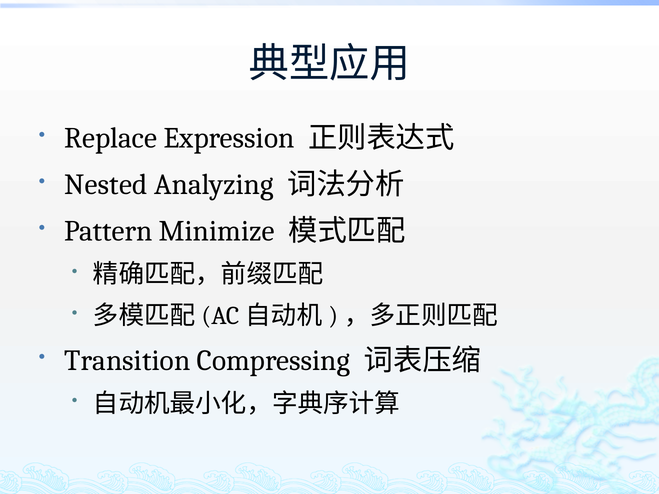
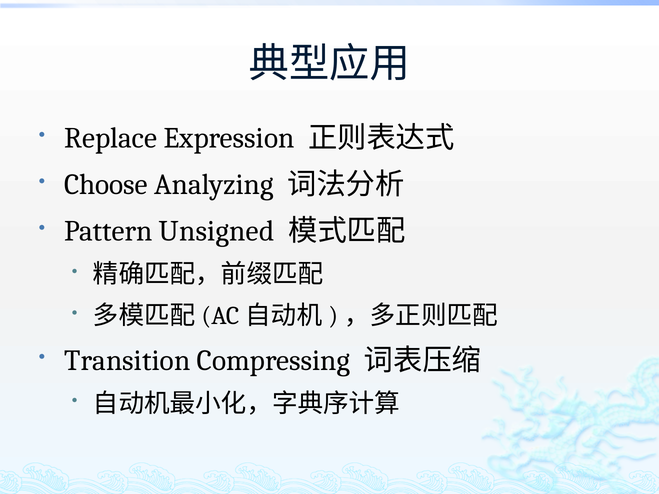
Nested: Nested -> Choose
Minimize: Minimize -> Unsigned
